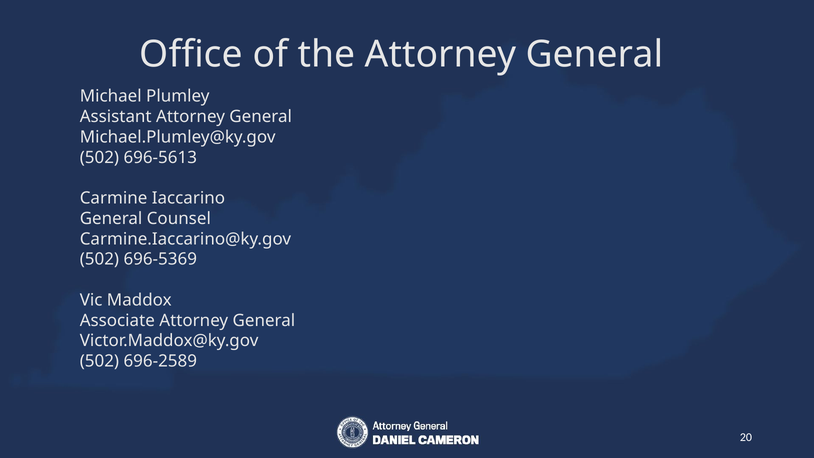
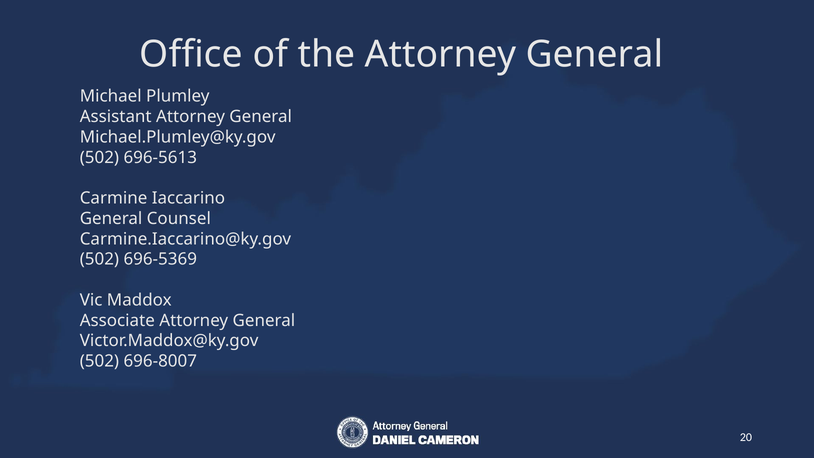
696-2589: 696-2589 -> 696-8007
